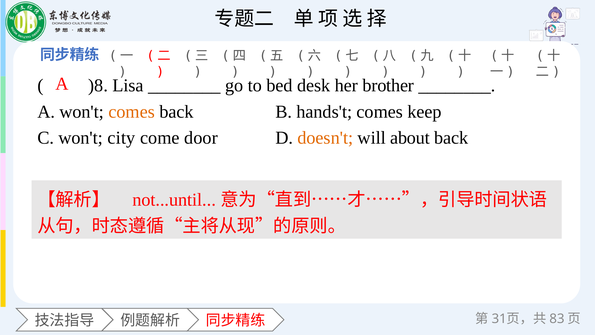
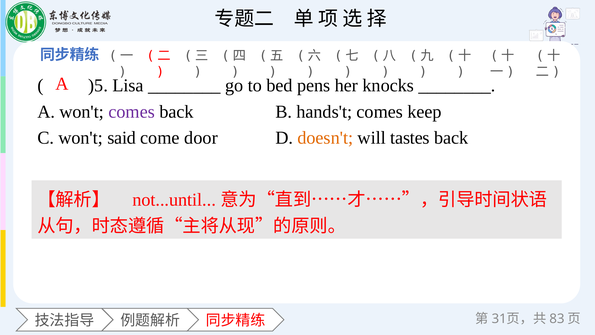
)8: )8 -> )5
desk: desk -> pens
brother: brother -> knocks
comes at (132, 112) colour: orange -> purple
city: city -> said
about: about -> tastes
